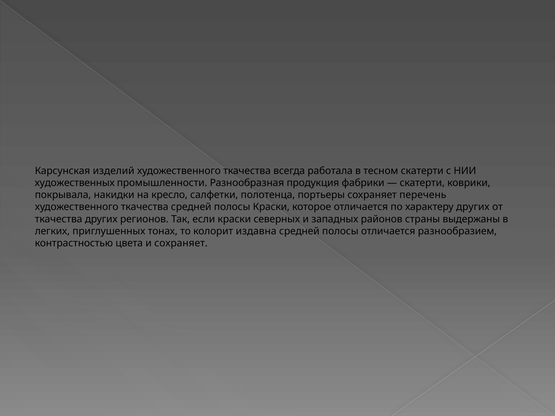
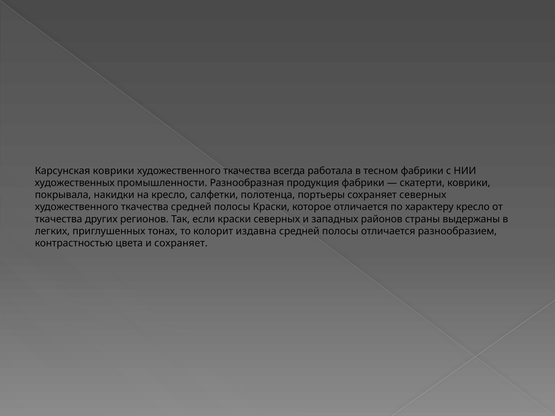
Карсунская изделий: изделий -> коврики
тесном скатерти: скатерти -> фабрики
сохраняет перечень: перечень -> северных
характеру других: других -> кресло
